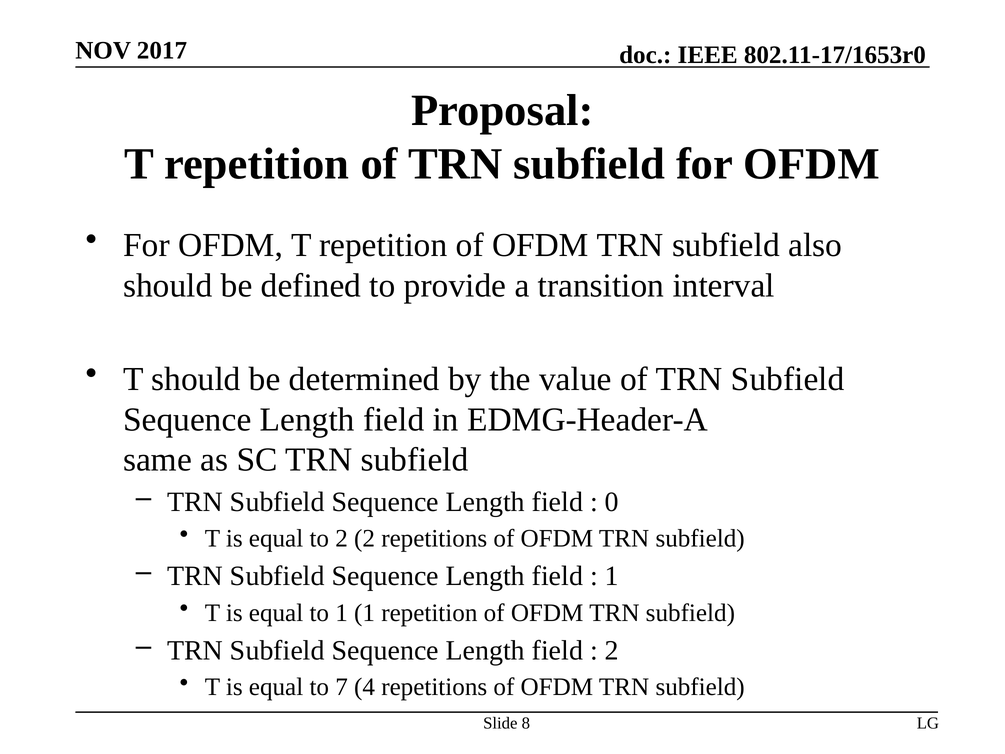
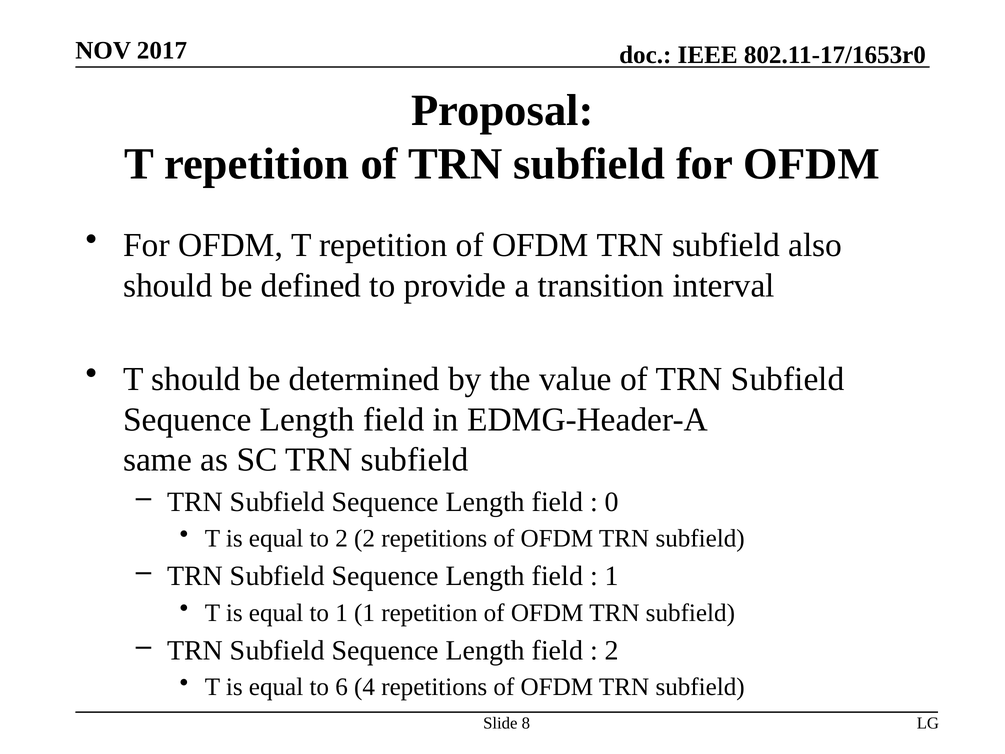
7: 7 -> 6
